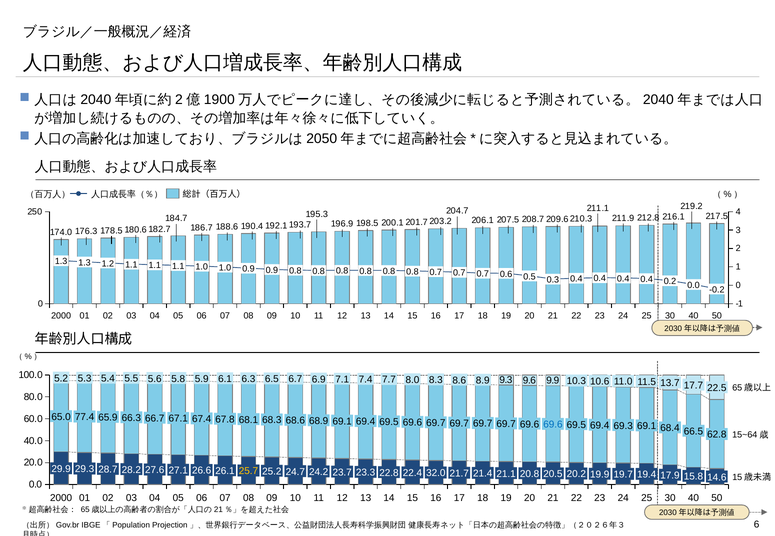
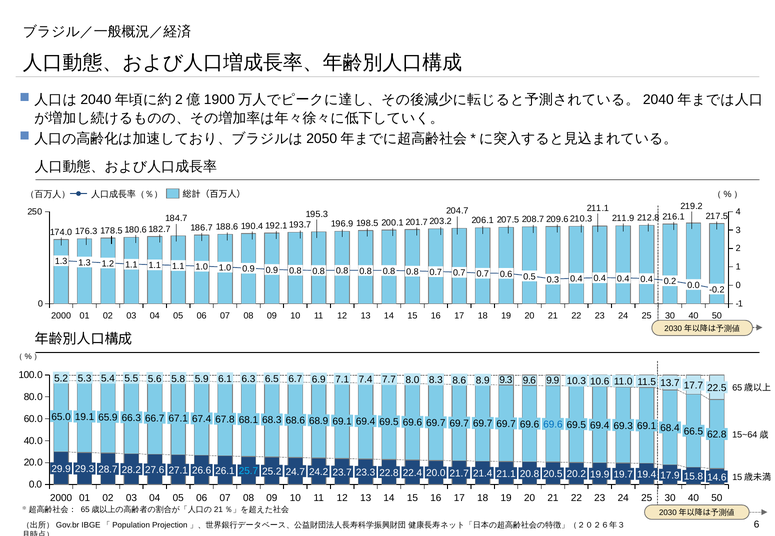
77.4: 77.4 -> 19.1
25.7 colour: yellow -> light blue
32.0 at (436, 474): 32.0 -> 20.0
